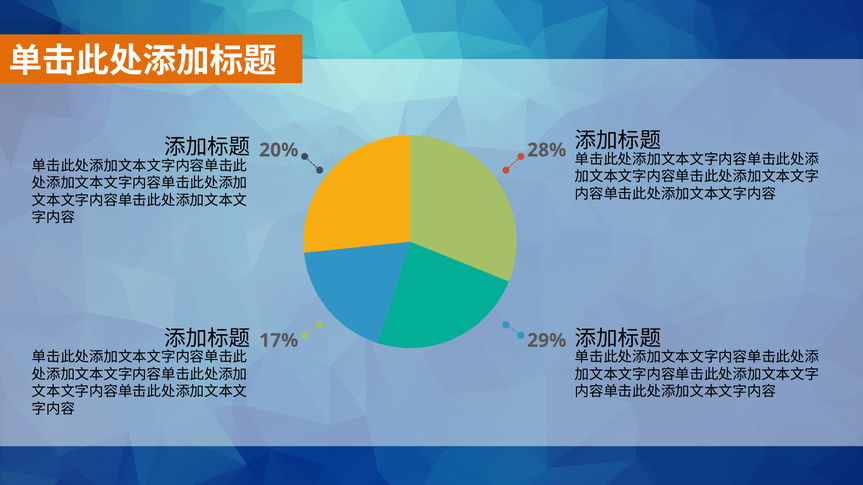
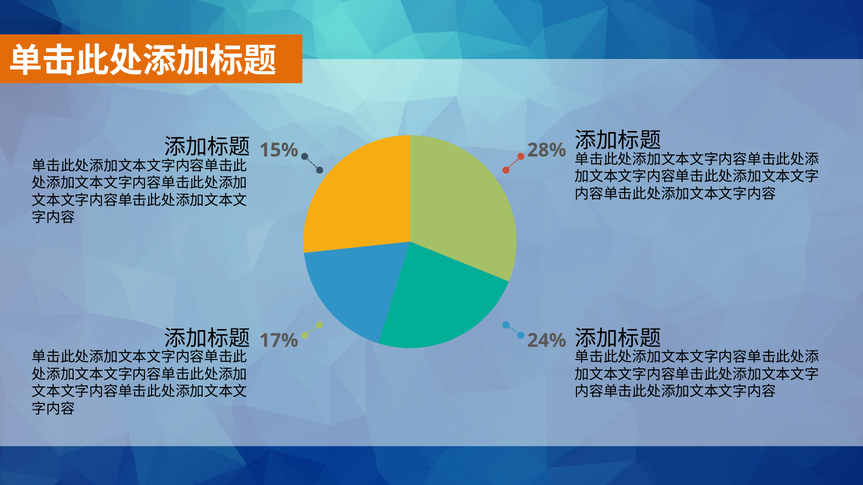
20%: 20% -> 15%
29%: 29% -> 24%
